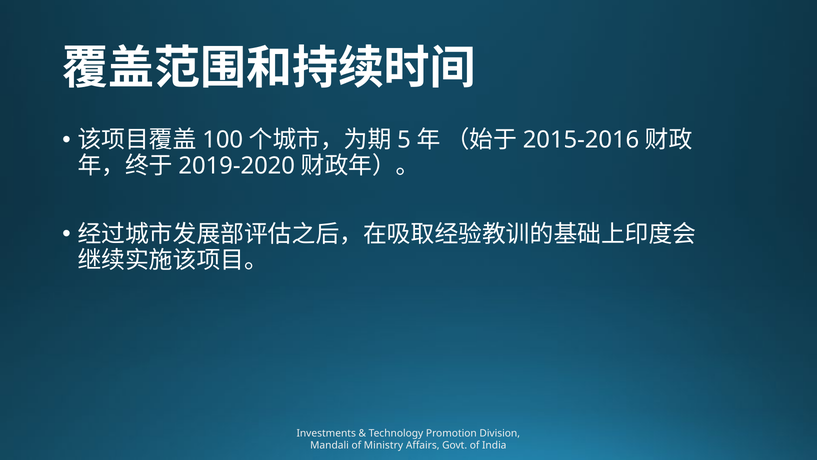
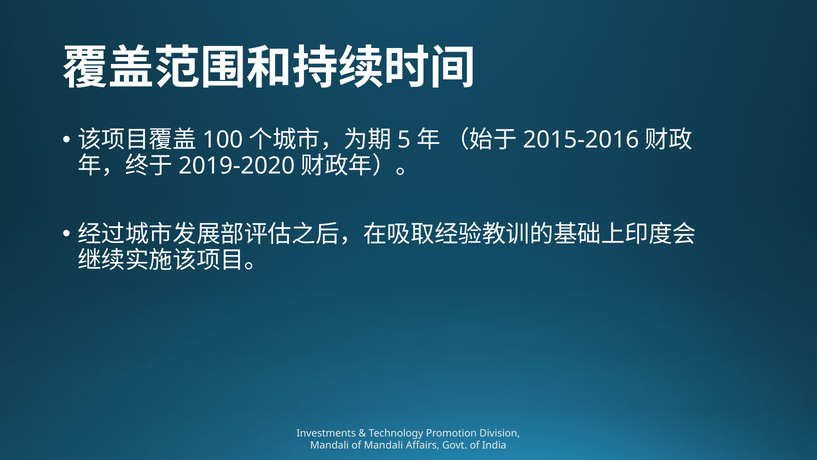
of Ministry: Ministry -> Mandali
